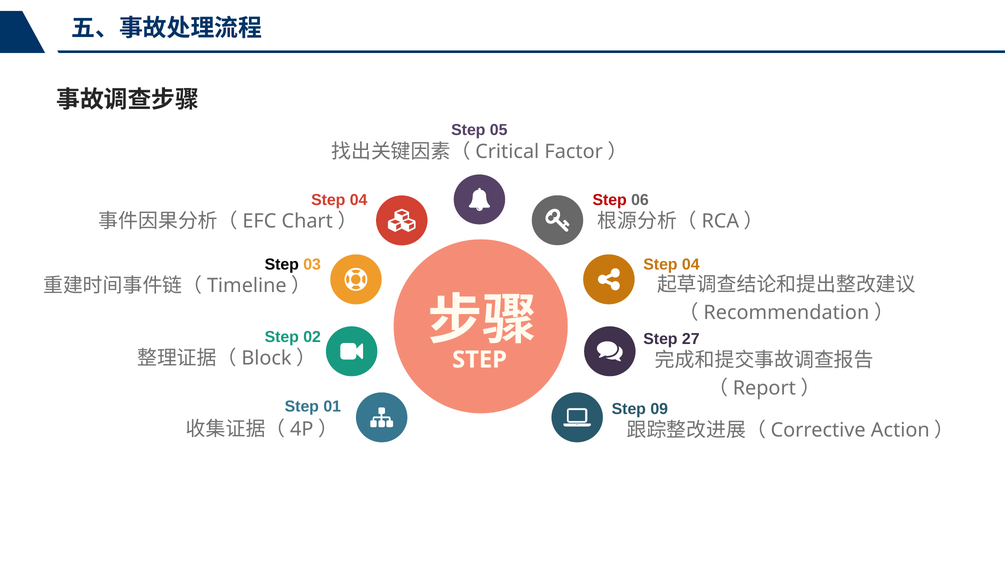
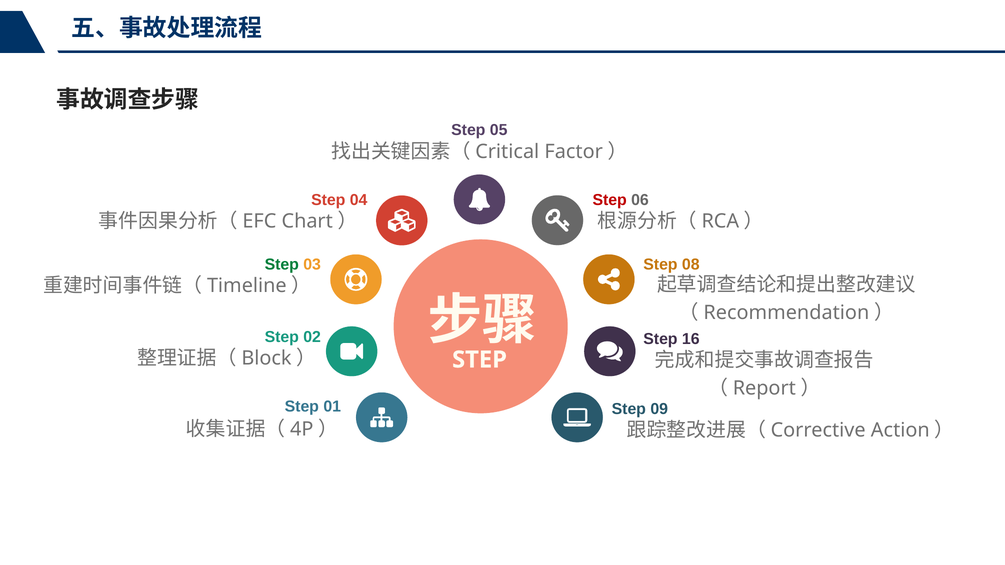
Step at (282, 265) colour: black -> green
04 at (691, 265): 04 -> 08
27: 27 -> 16
